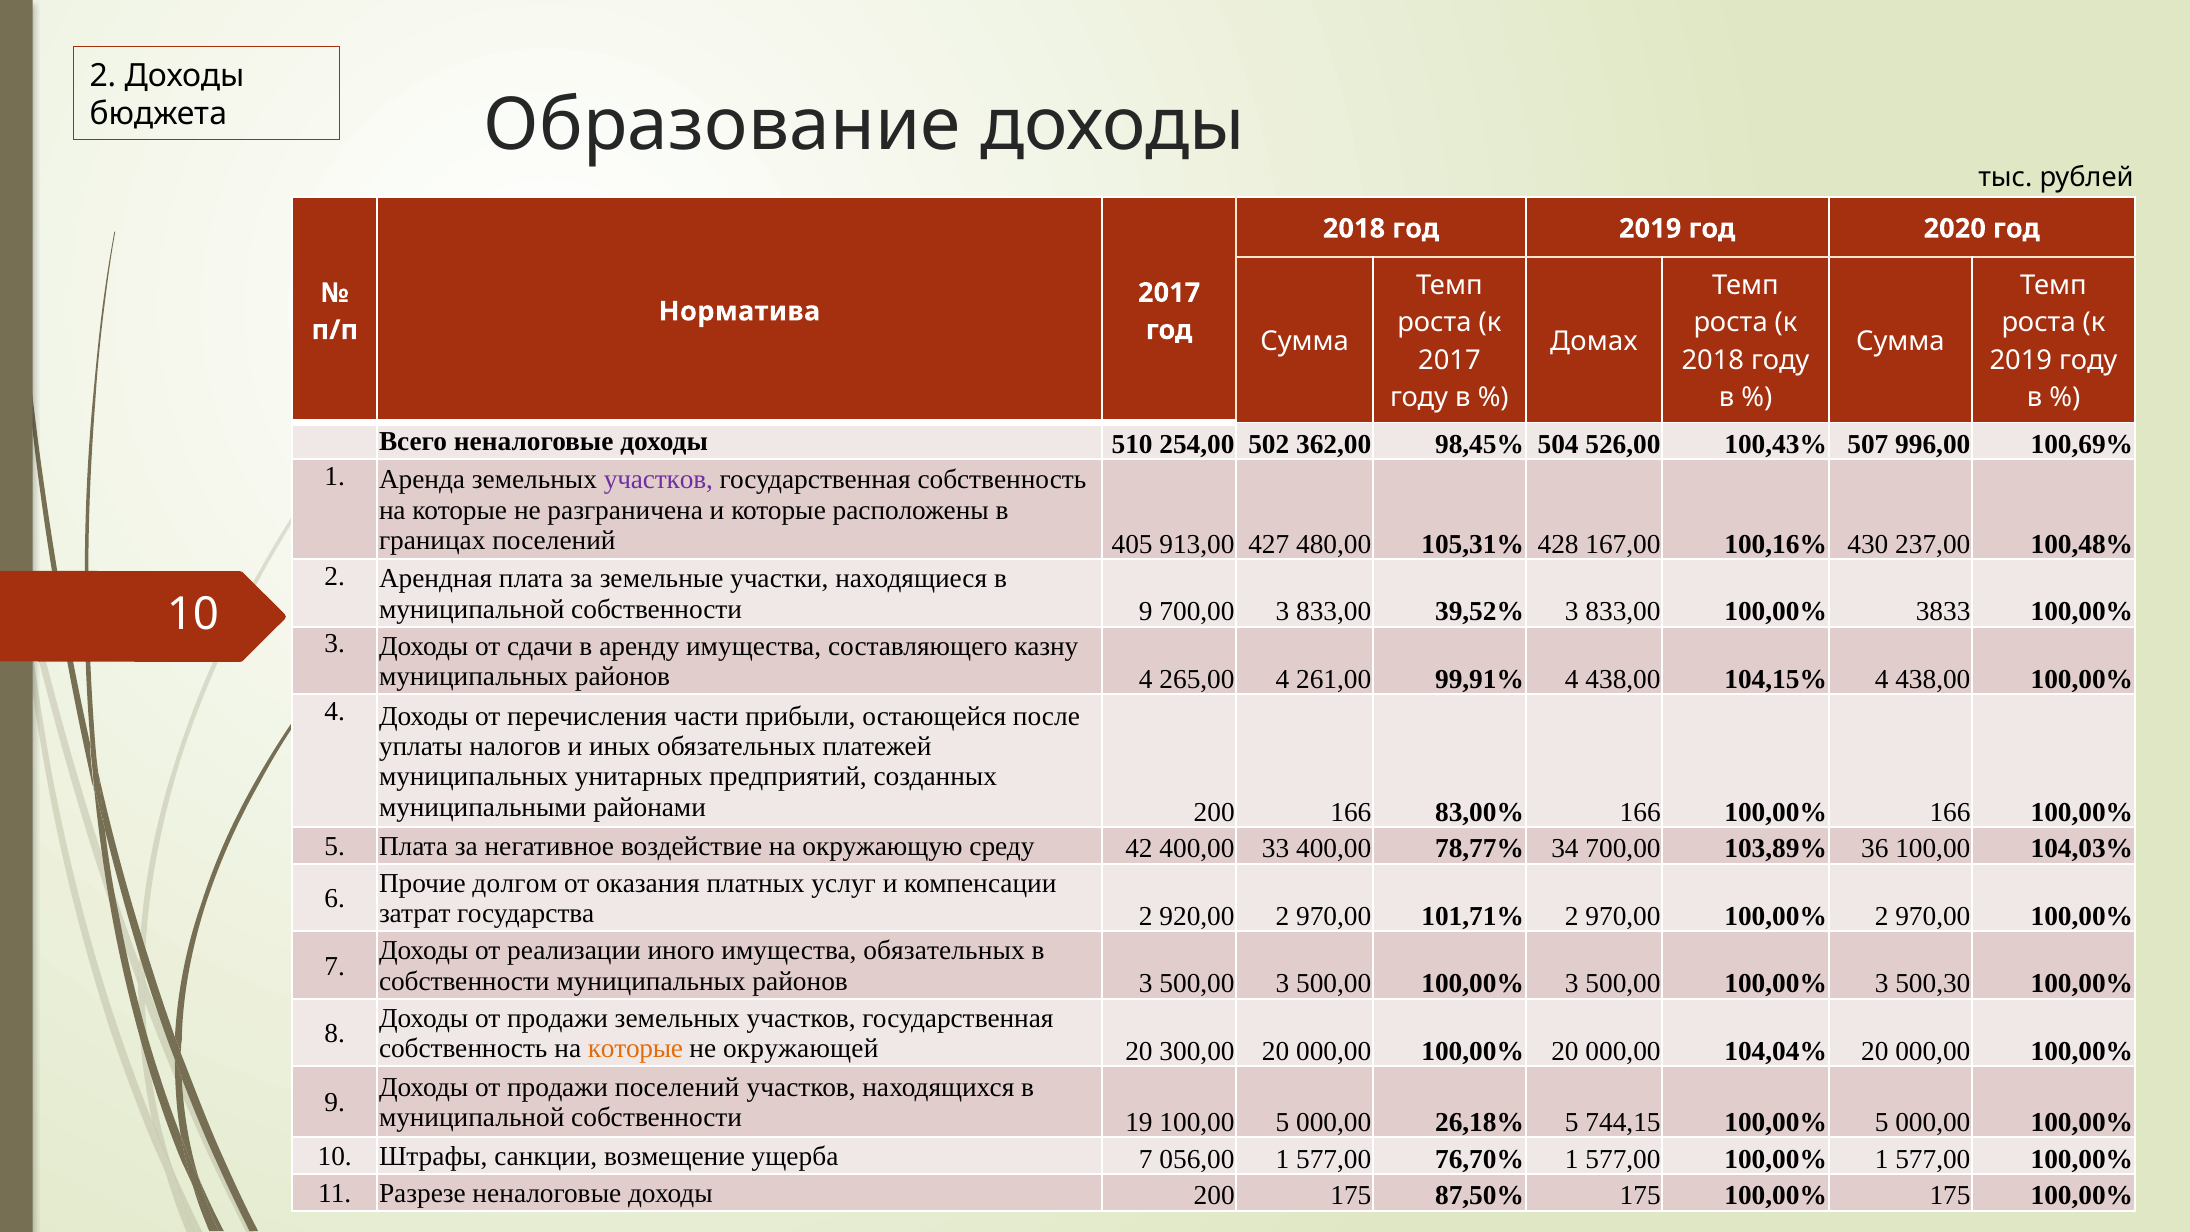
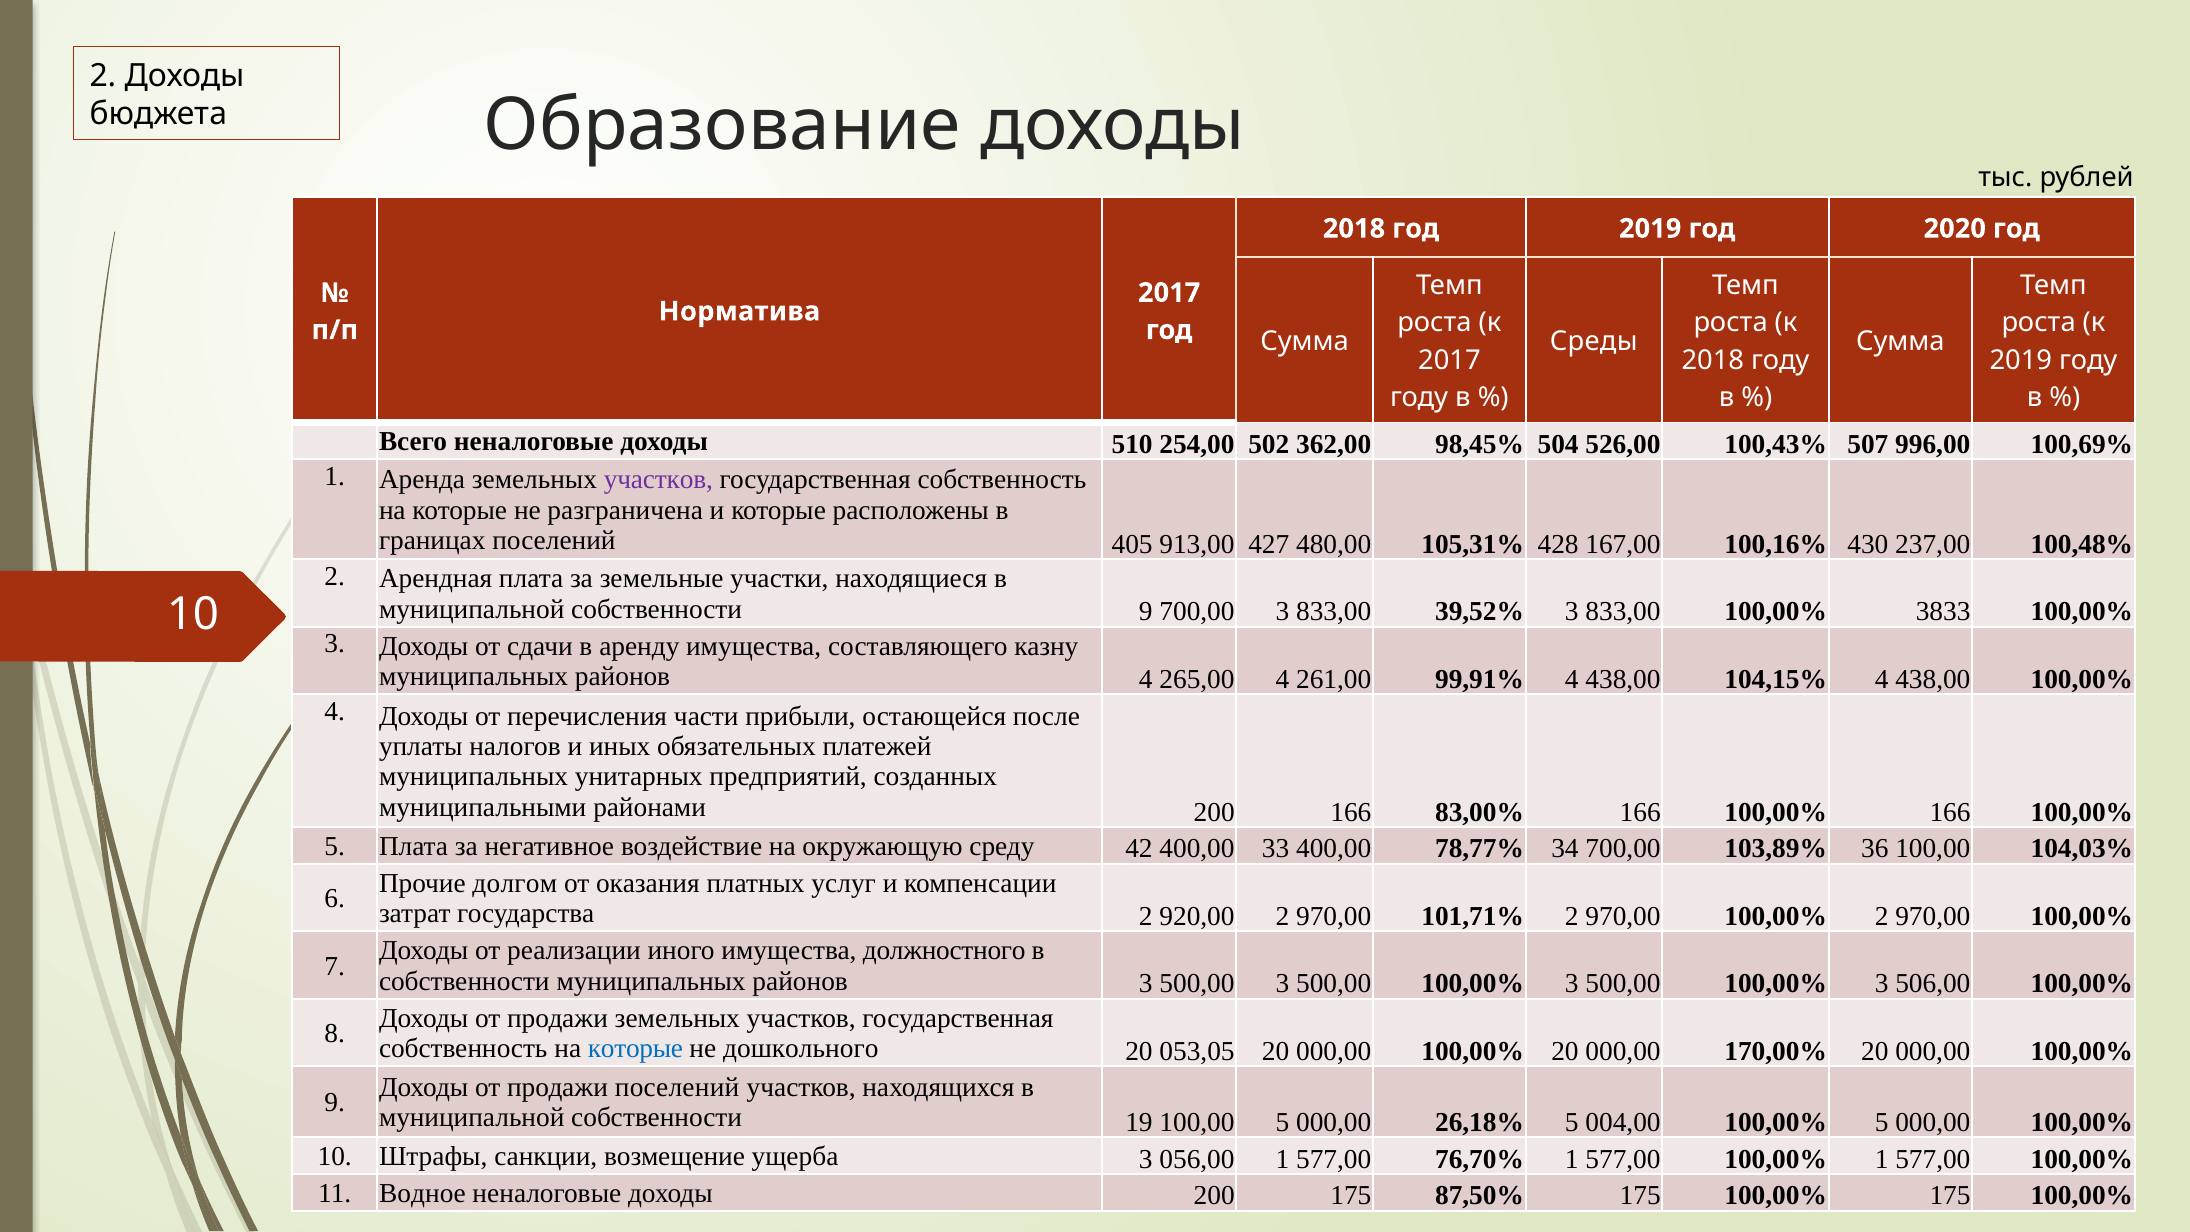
Домах: Домах -> Среды
имущества обязательных: обязательных -> должностного
500,30: 500,30 -> 506,00
которые at (636, 1049) colour: orange -> blue
окружающей: окружающей -> дошкольного
300,00: 300,00 -> 053,05
104,04%: 104,04% -> 170,00%
744,15: 744,15 -> 004,00
ущерба 7: 7 -> 3
Разрезе: Разрезе -> Водное
